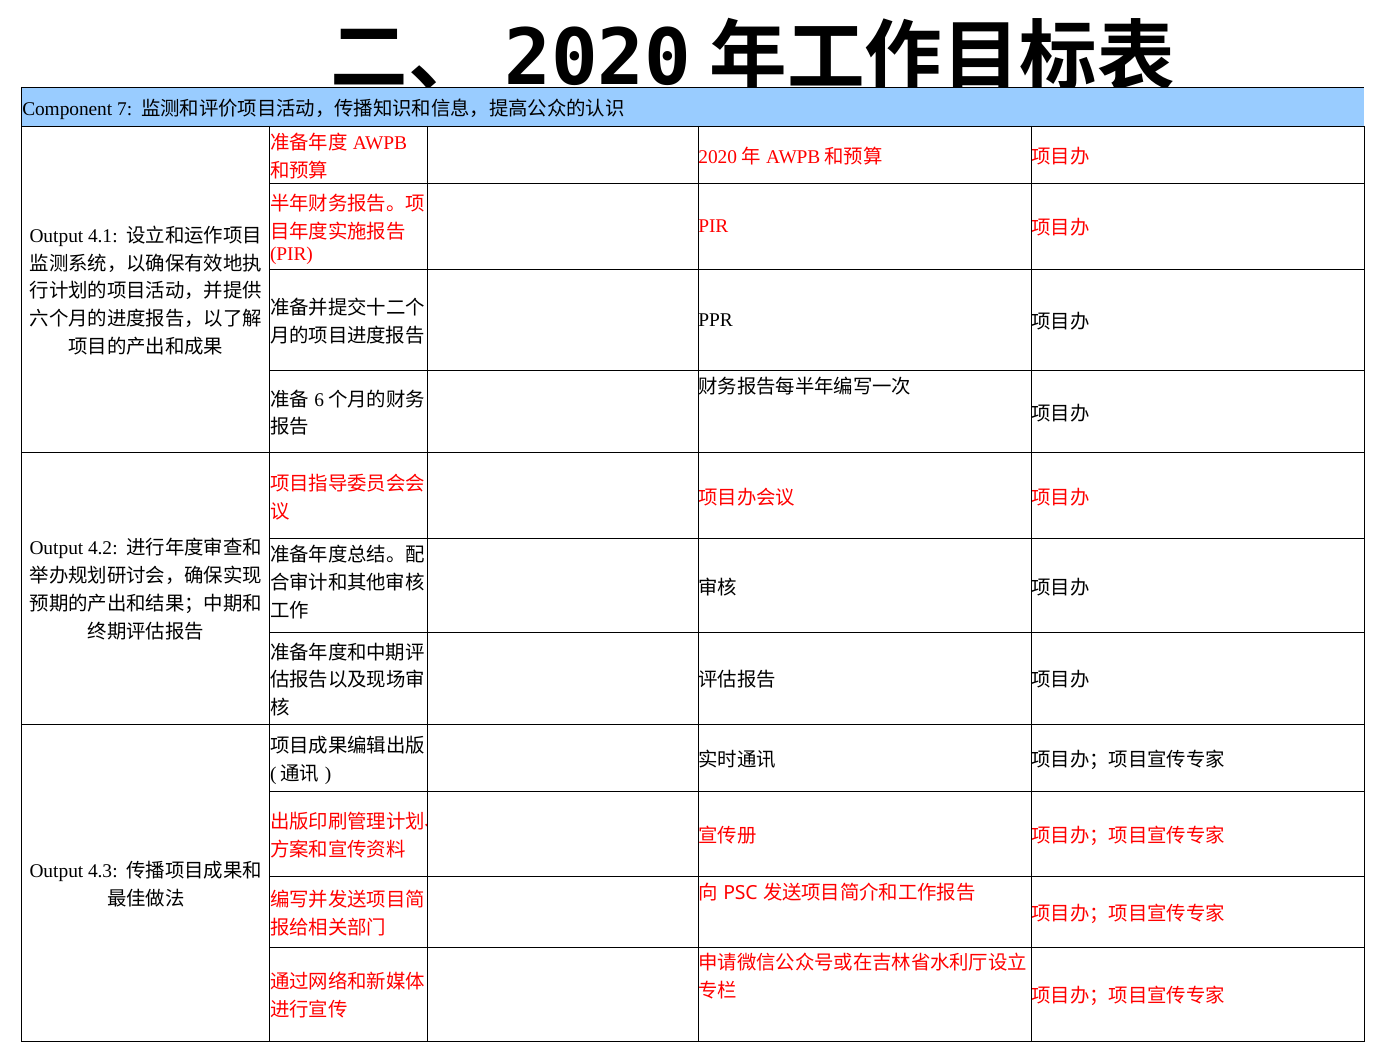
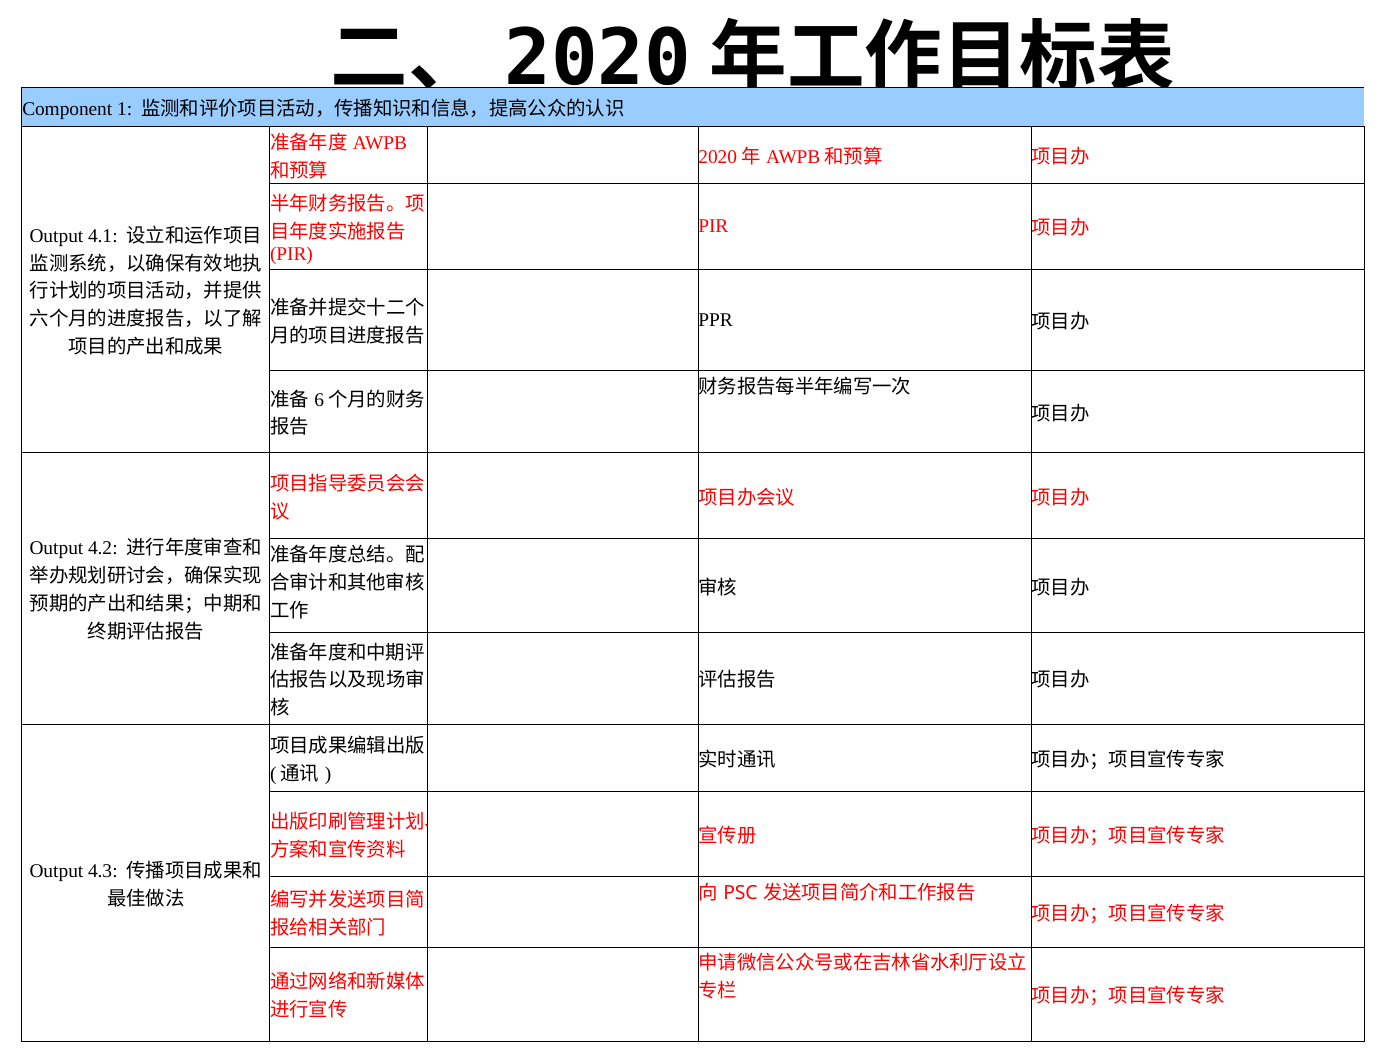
7: 7 -> 1
